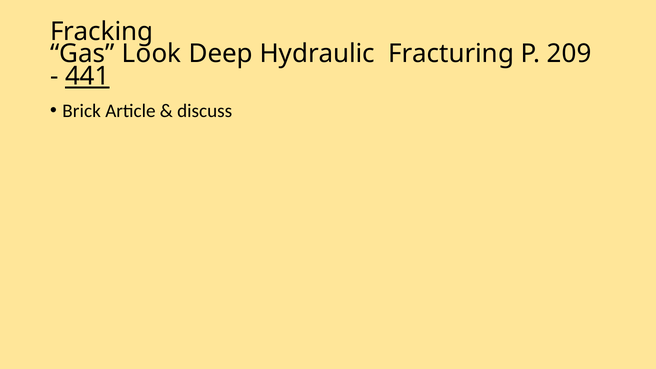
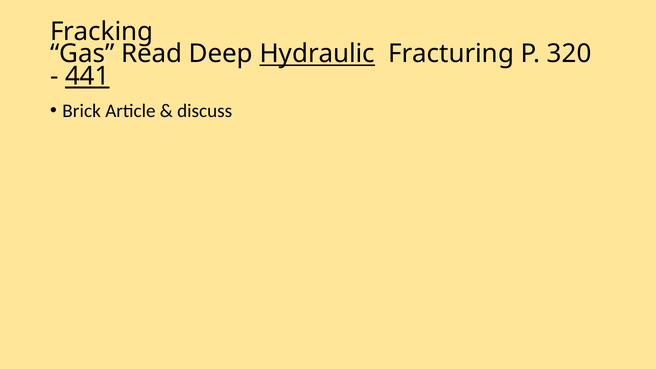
Look: Look -> Read
Hydraulic underline: none -> present
209: 209 -> 320
